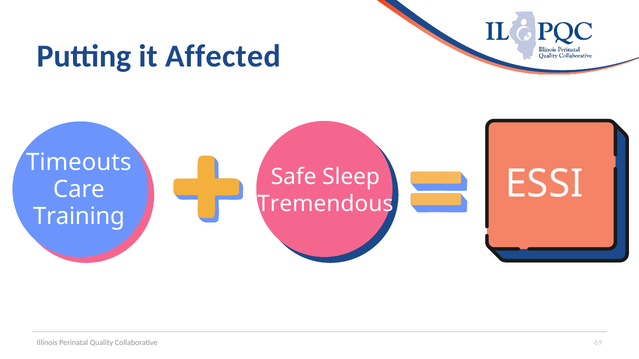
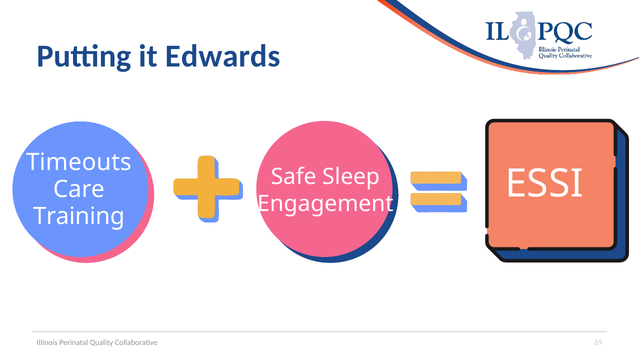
Affected: Affected -> Edwards
Tremendous: Tremendous -> Engagement
